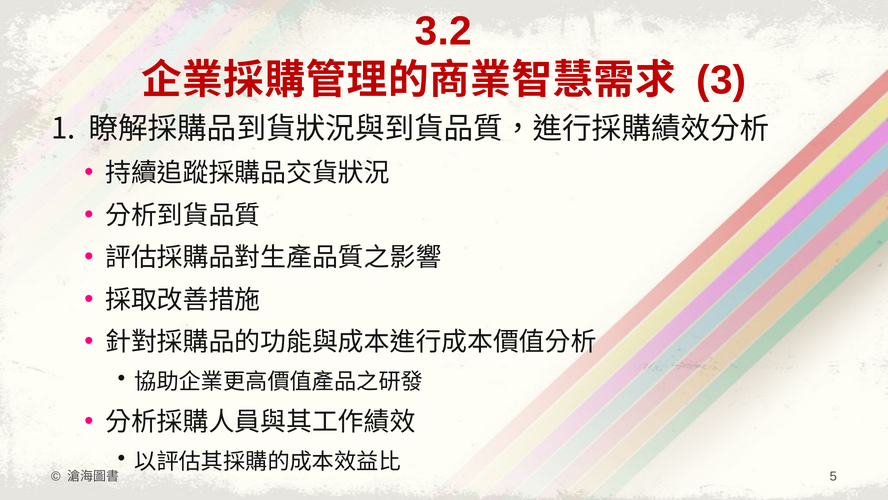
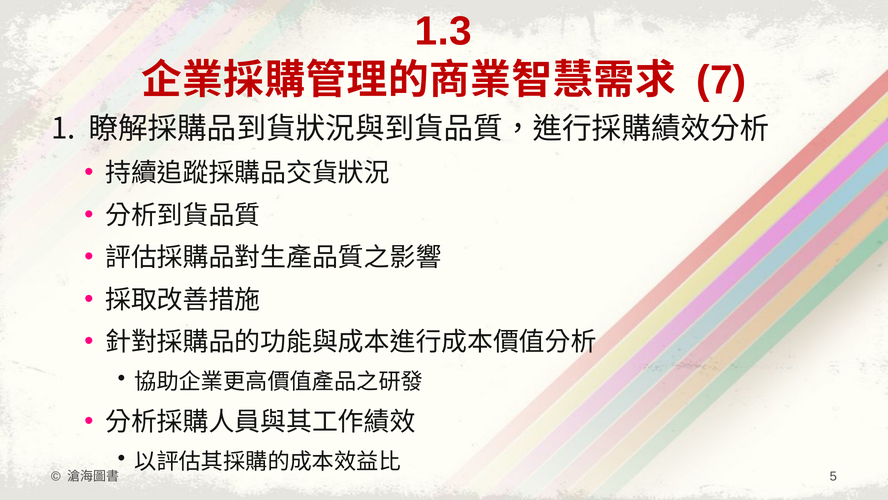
3.2: 3.2 -> 1.3
3: 3 -> 7
